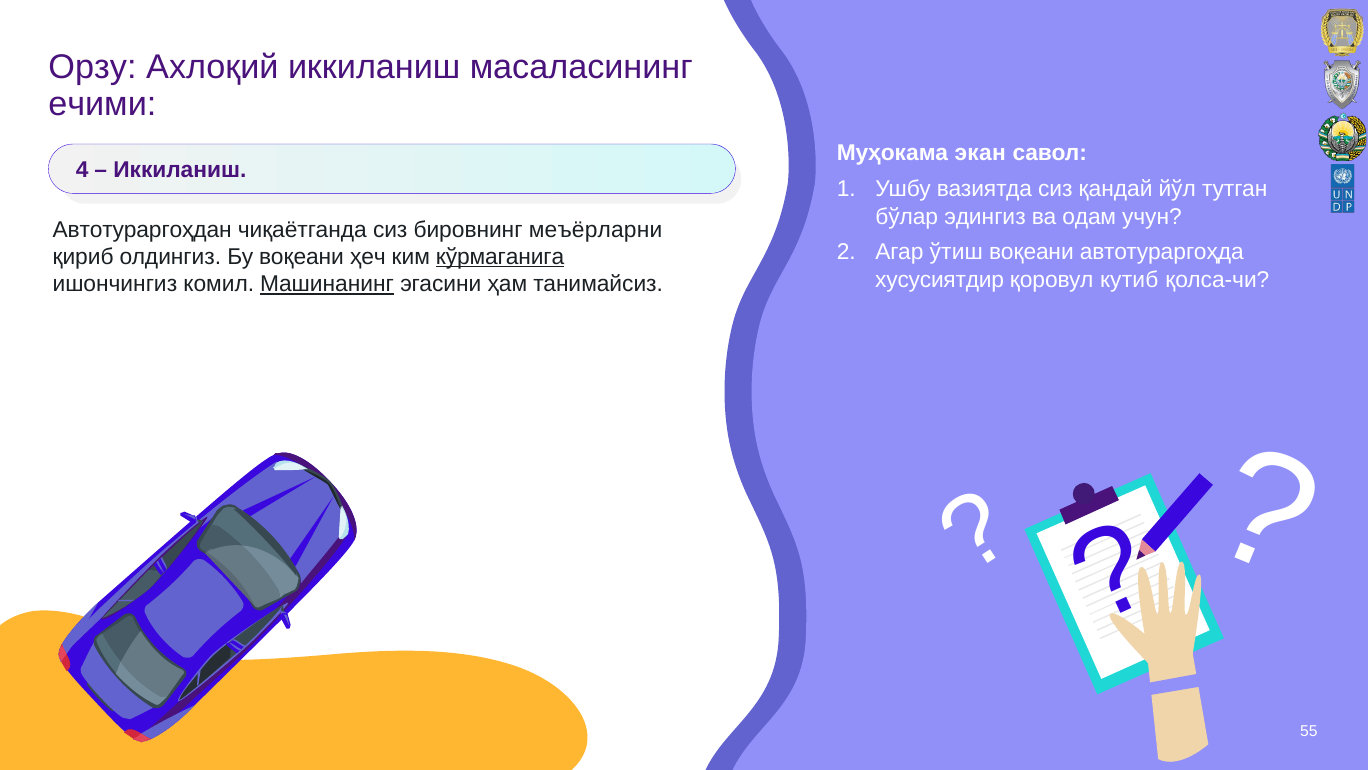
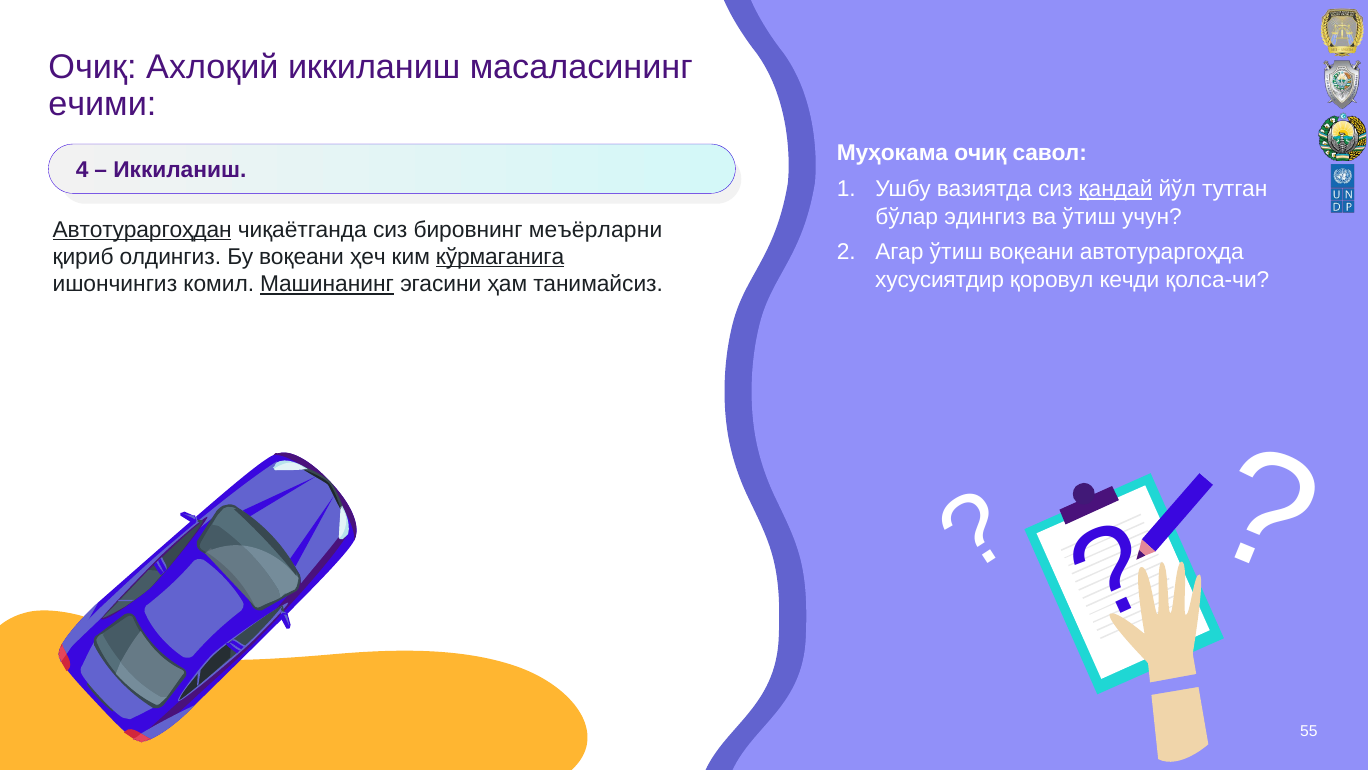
Орзу at (92, 67): Орзу -> Очиқ
Муҳокама экан: экан -> очиқ
қандай underline: none -> present
ва одам: одам -> ўтиш
Автотураргоҳдан underline: none -> present
кутиб: кутиб -> кeчди
